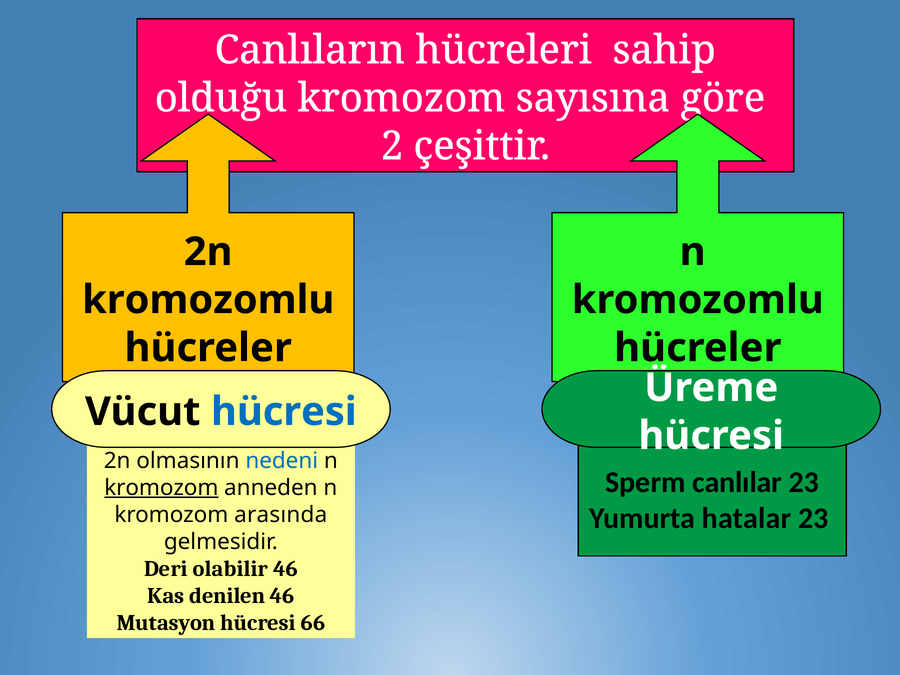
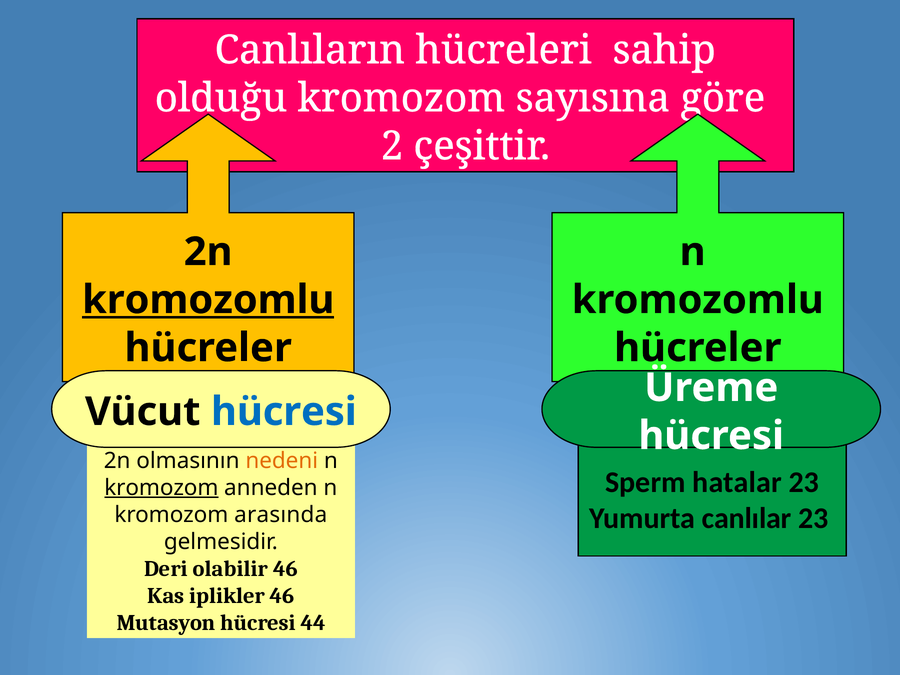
kromozomlu at (208, 300) underline: none -> present
nedeni colour: blue -> orange
canlılar: canlılar -> hatalar
hatalar: hatalar -> canlılar
denilen: denilen -> iplikler
66: 66 -> 44
